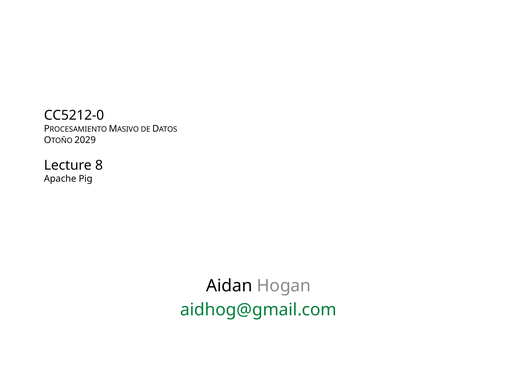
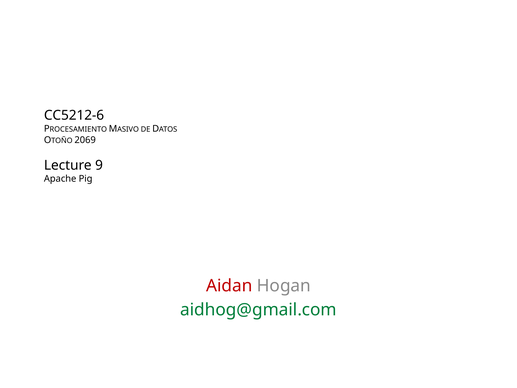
CC5212-0: CC5212-0 -> CC5212-6
2029: 2029 -> 2069
8: 8 -> 9
Aidan colour: black -> red
